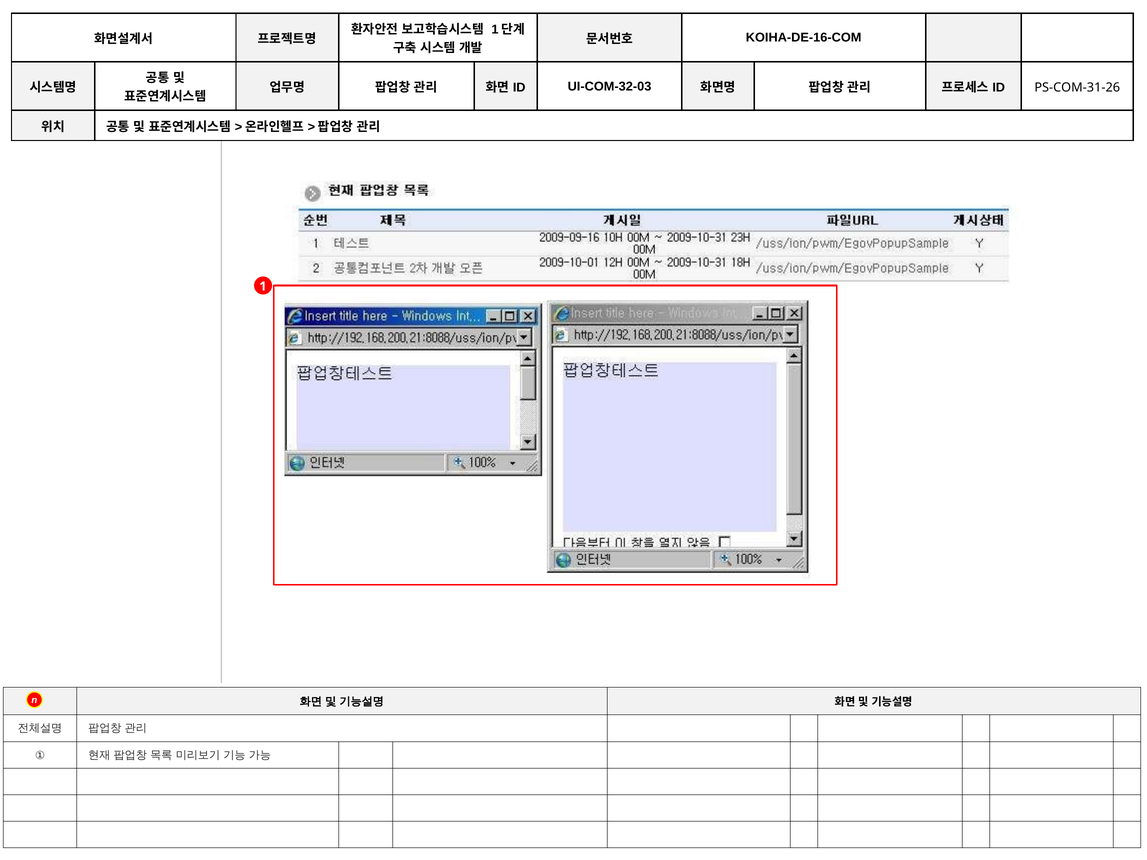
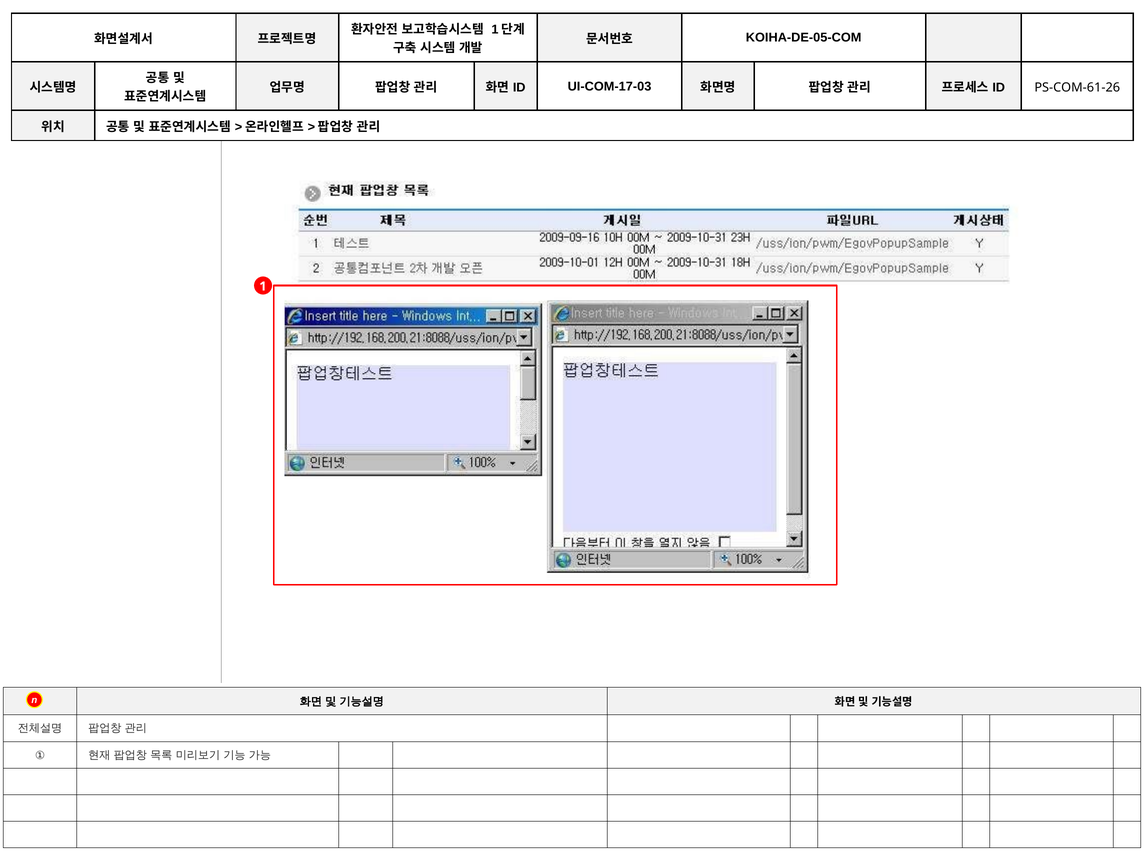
KOIHA-DE-16-COM: KOIHA-DE-16-COM -> KOIHA-DE-05-COM
UI-COM-32-03: UI-COM-32-03 -> UI-COM-17-03
PS-COM-31-26: PS-COM-31-26 -> PS-COM-61-26
